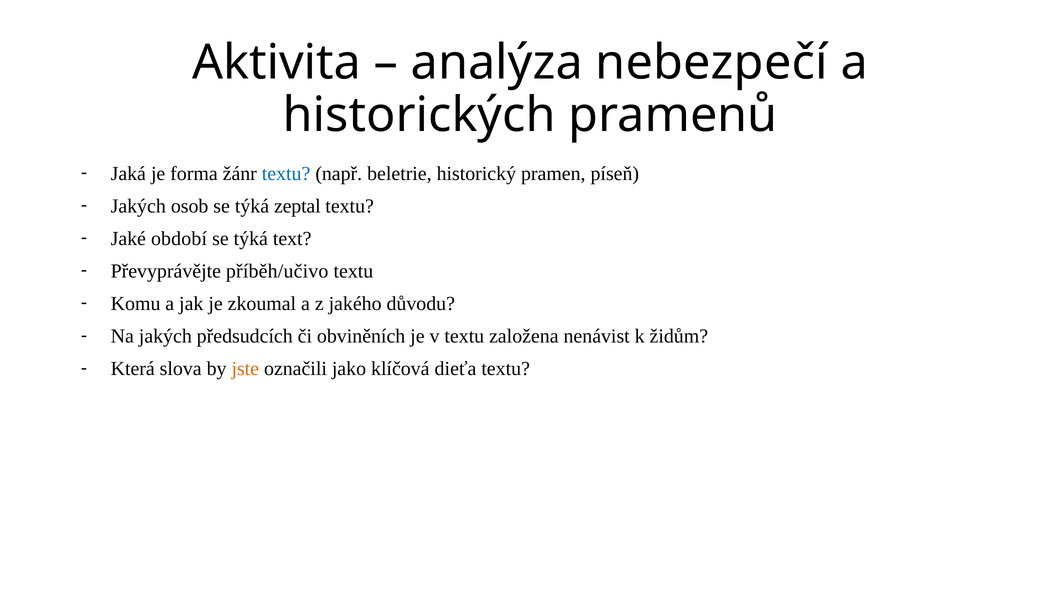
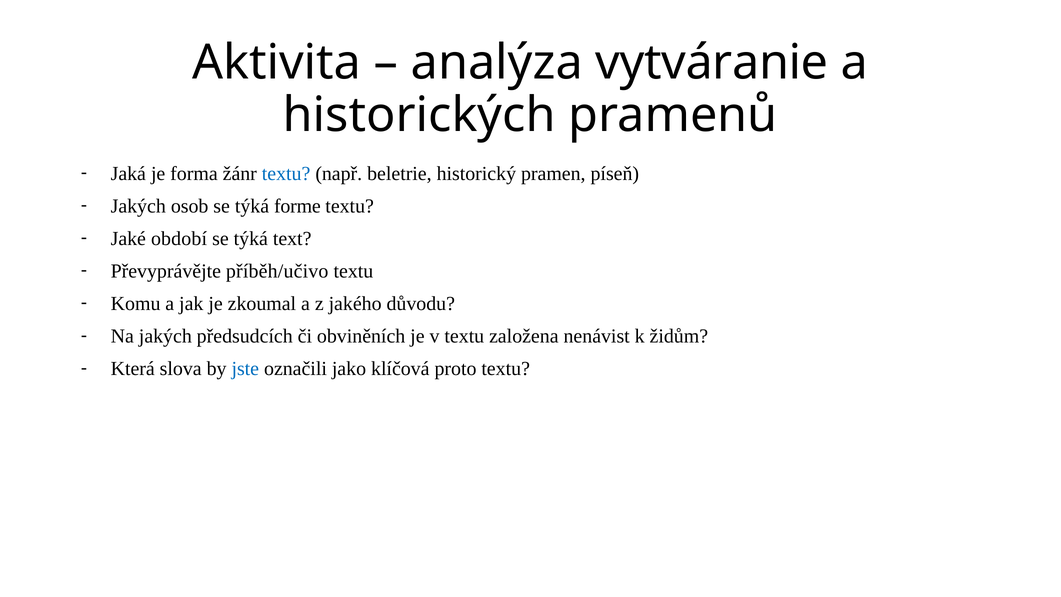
nebezpečí: nebezpečí -> vytváranie
zeptal: zeptal -> forme
jste colour: orange -> blue
dieťa: dieťa -> proto
